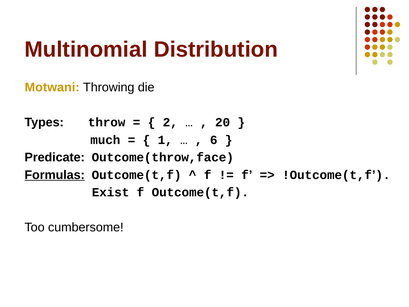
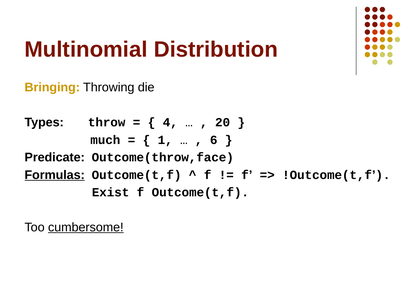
Motwani: Motwani -> Bringing
2: 2 -> 4
cumbersome underline: none -> present
